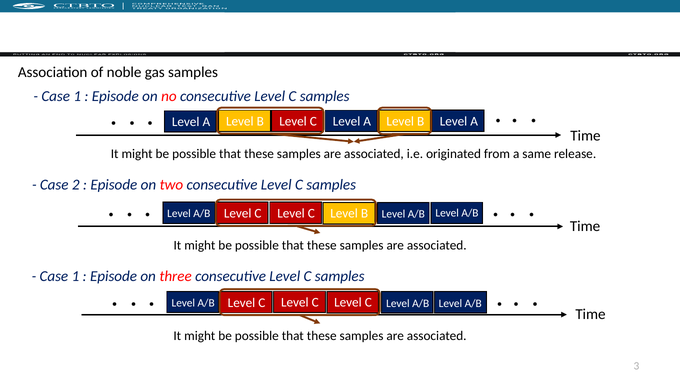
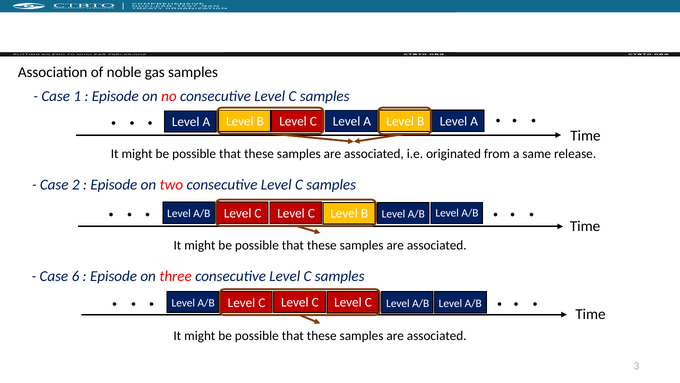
1 at (75, 276): 1 -> 6
